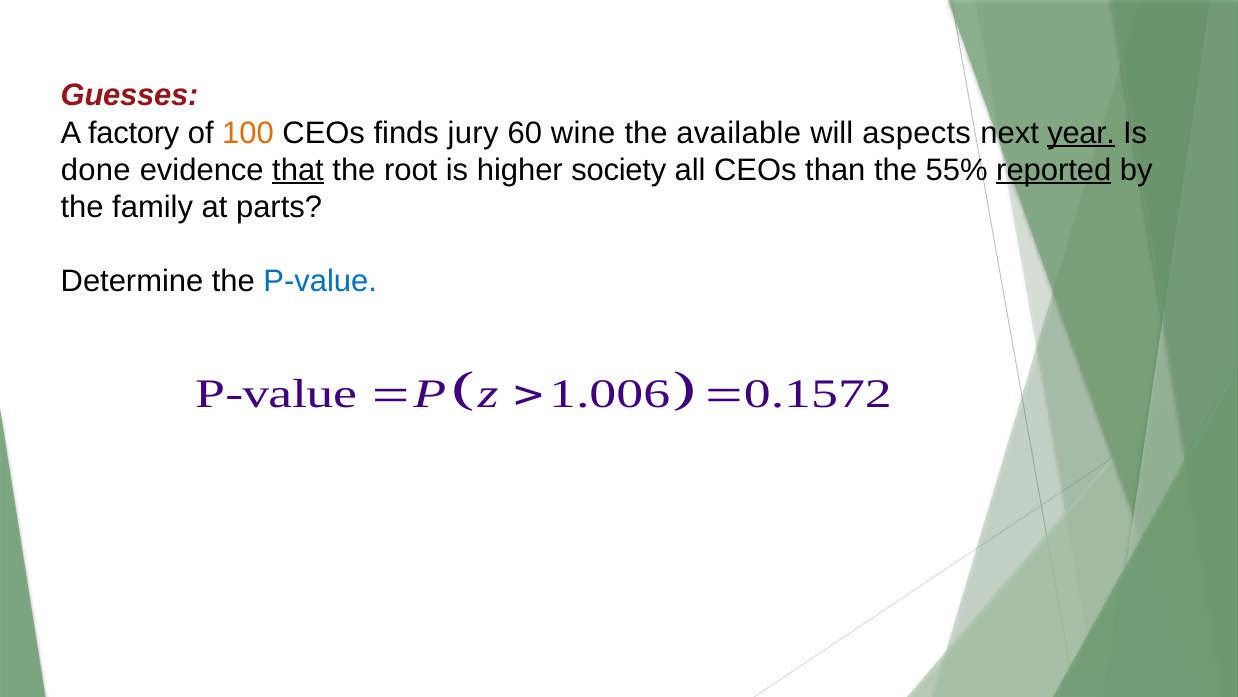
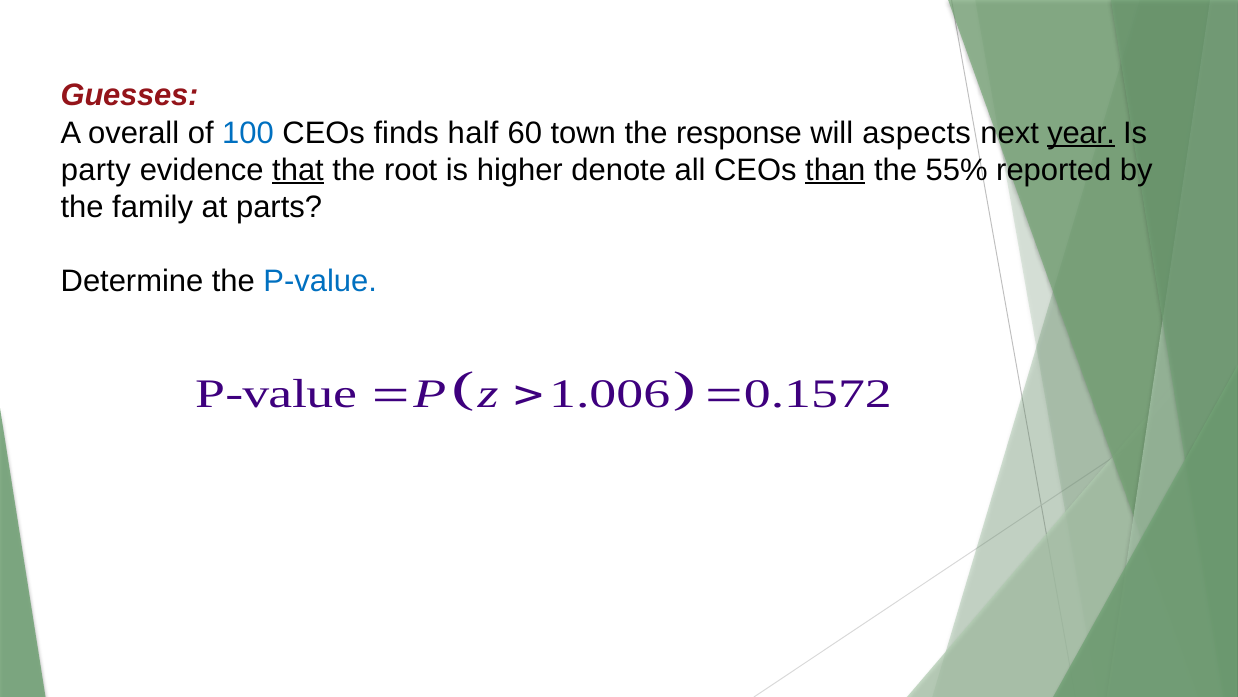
factory: factory -> overall
100 colour: orange -> blue
jury: jury -> half
wine: wine -> town
available: available -> response
done: done -> party
society: society -> denote
than underline: none -> present
reported underline: present -> none
